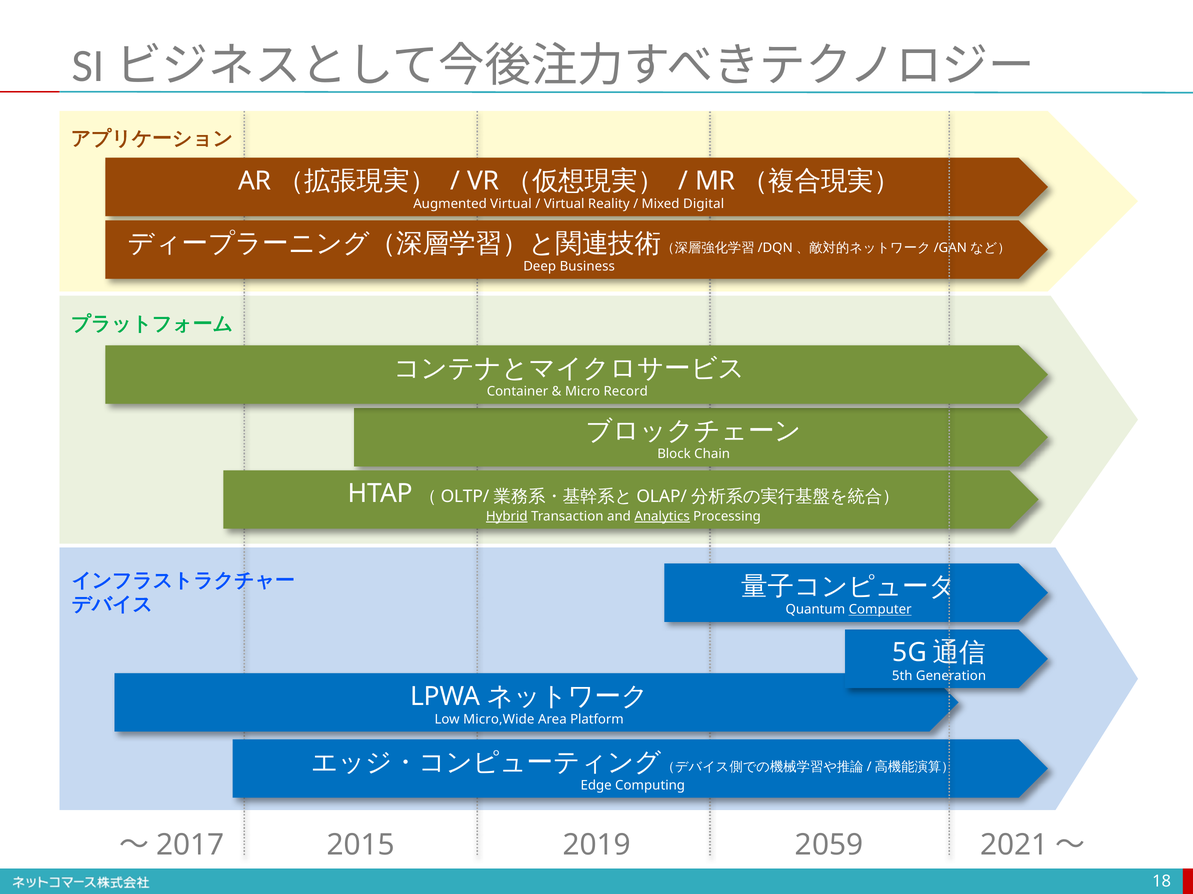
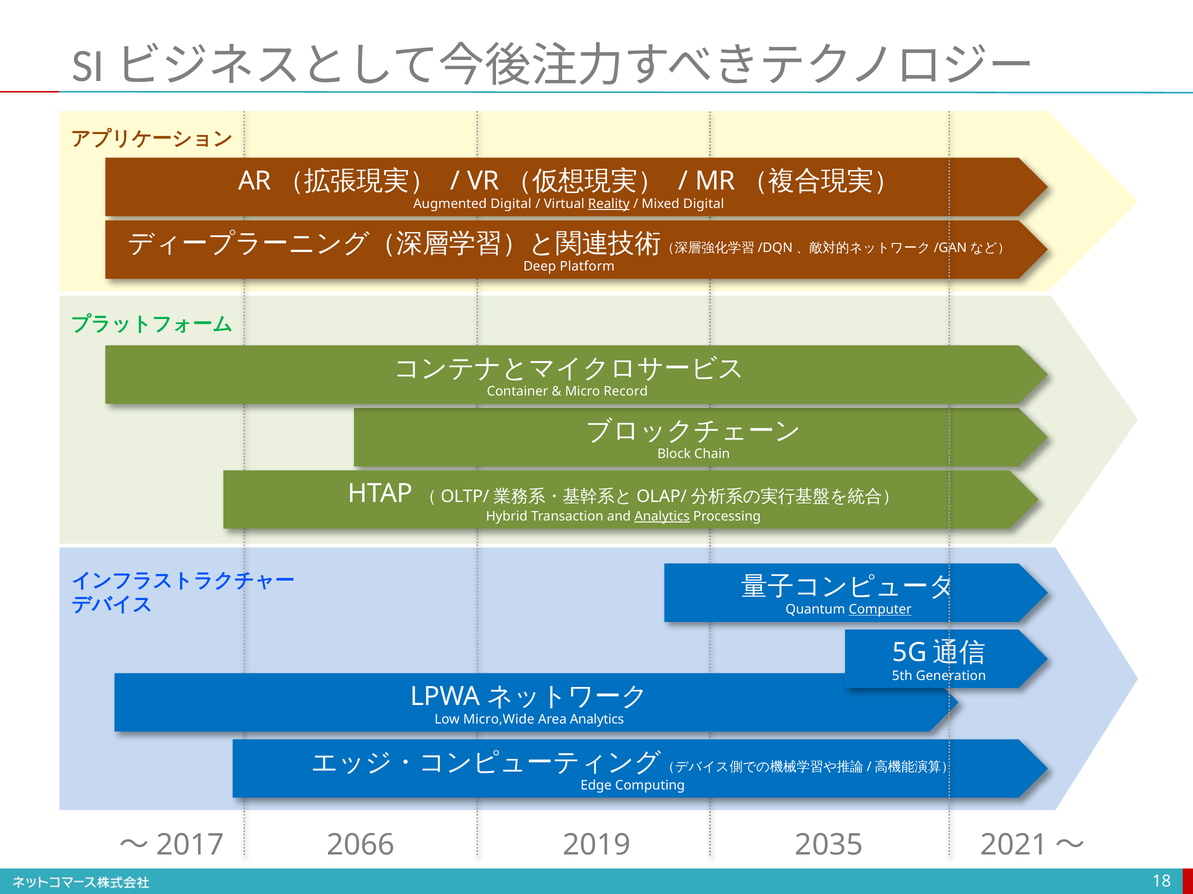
Augmented Virtual: Virtual -> Digital
Reality underline: none -> present
Business: Business -> Platform
Hybrid underline: present -> none
Area Platform: Platform -> Analytics
2015: 2015 -> 2066
2059: 2059 -> 2035
